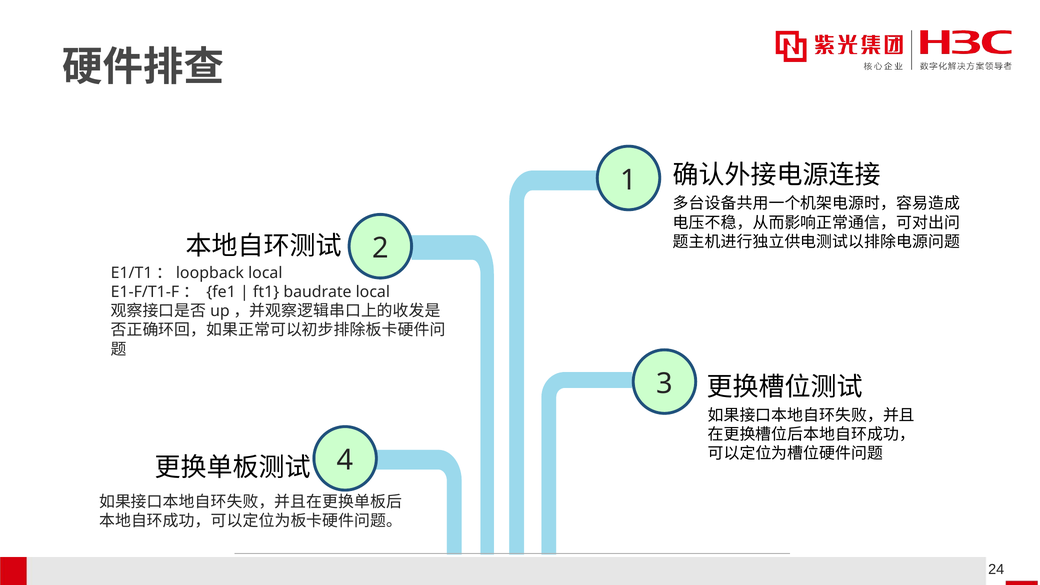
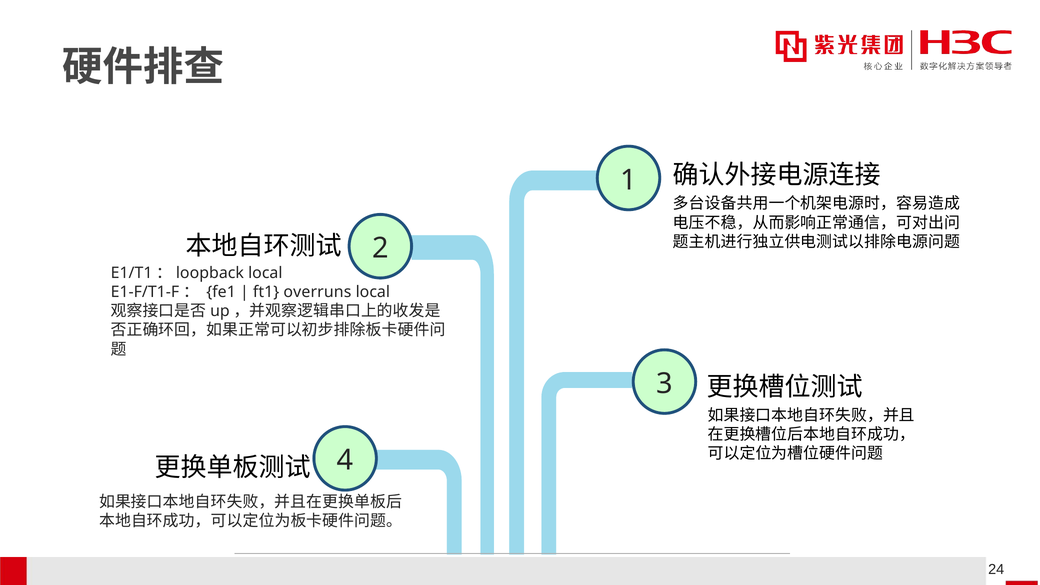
baudrate: baudrate -> overruns
